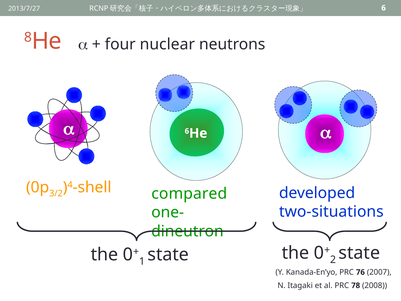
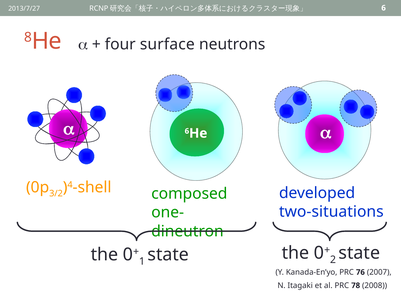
nuclear: nuclear -> surface
compared: compared -> composed
